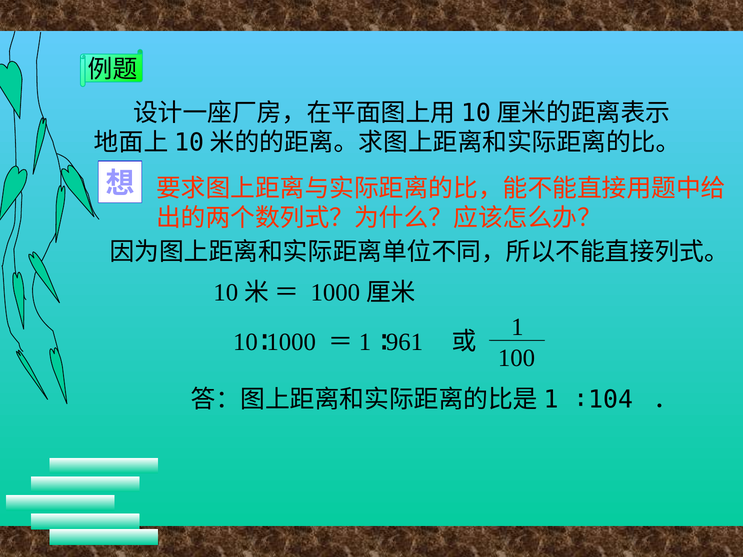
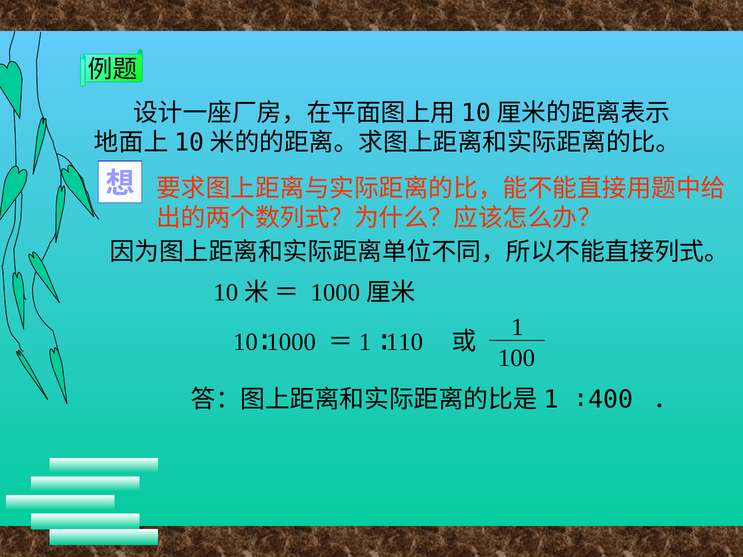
961: 961 -> 110
∶104: ∶104 -> ∶400
